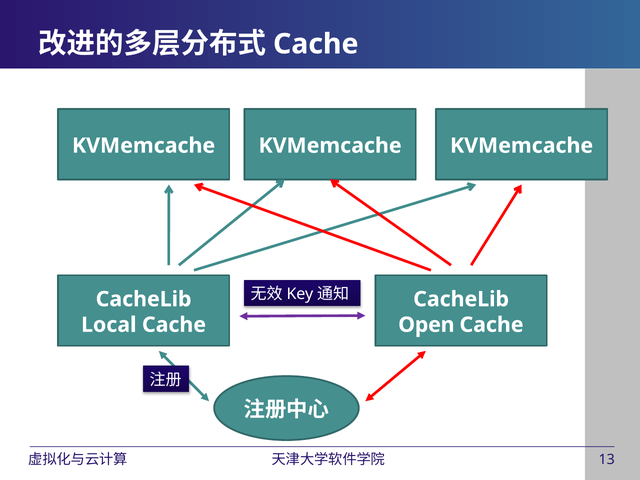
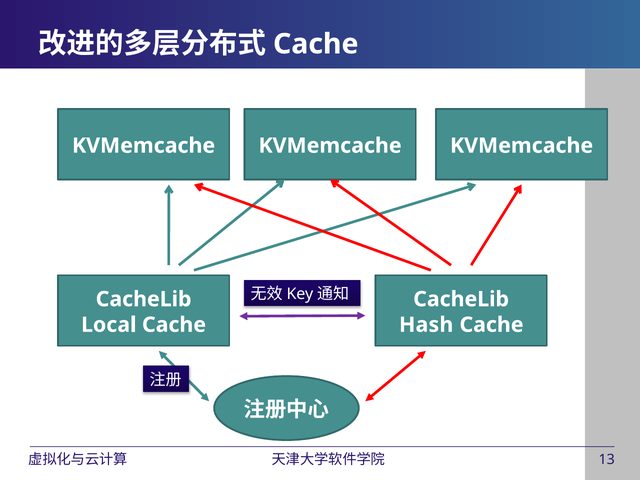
Open: Open -> Hash
